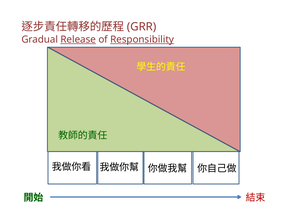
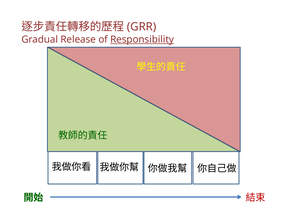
Release underline: present -> none
